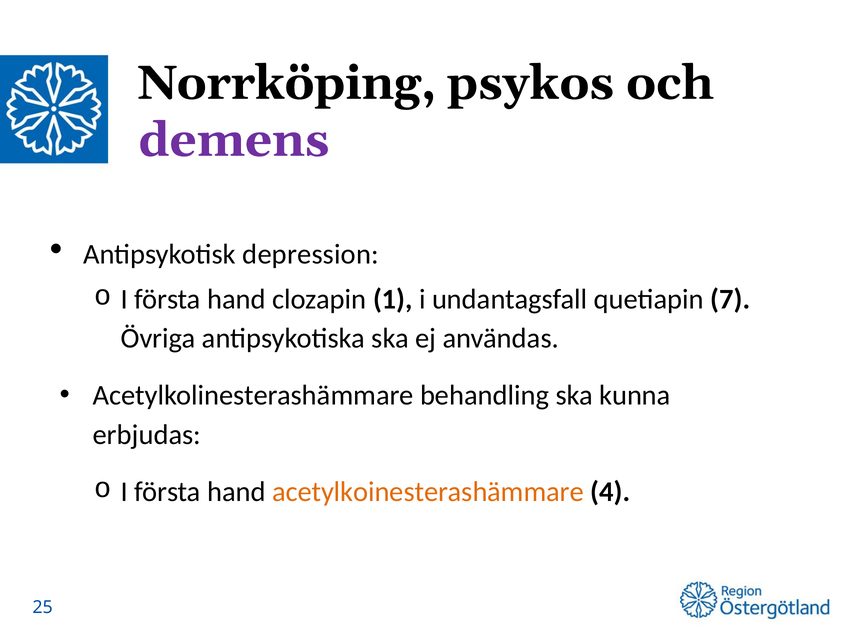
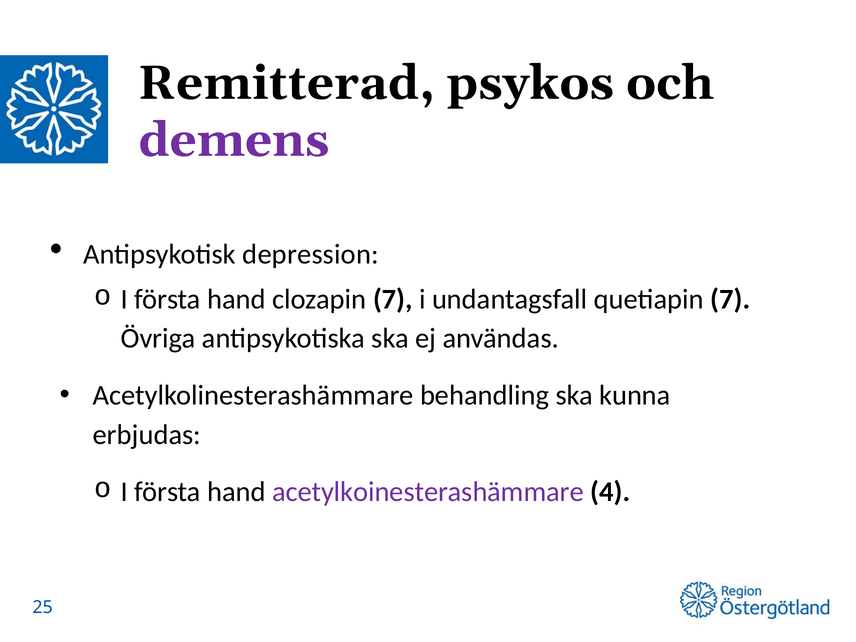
Norrköping: Norrköping -> Remitterad
clozapin 1: 1 -> 7
acetylkoinesterashämmare colour: orange -> purple
